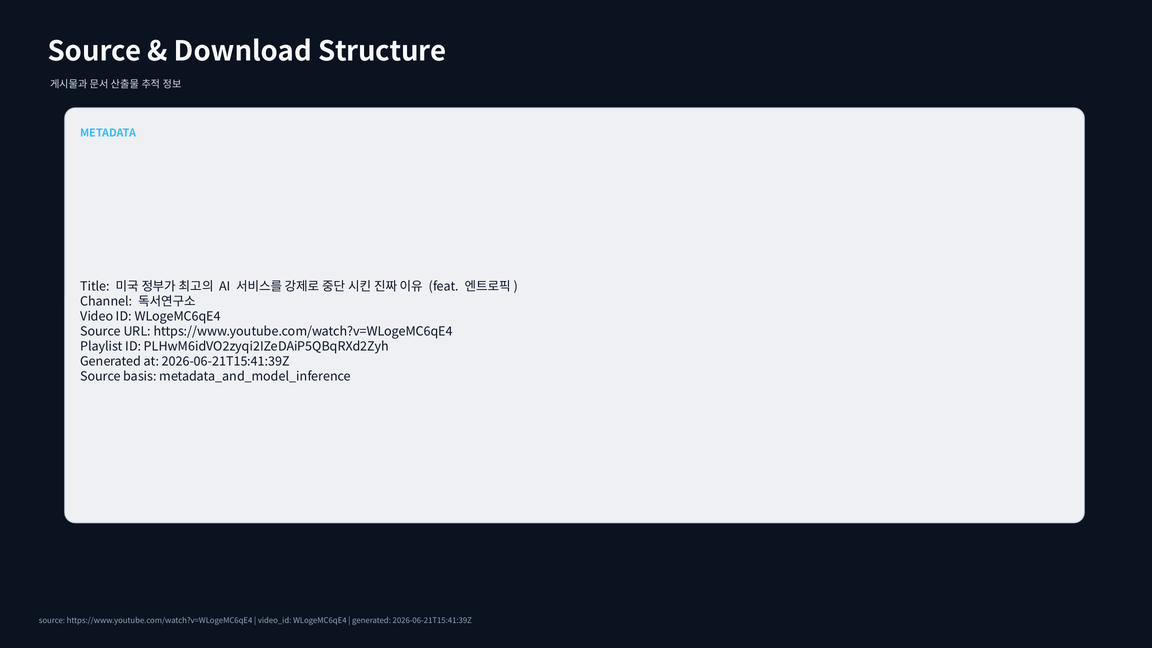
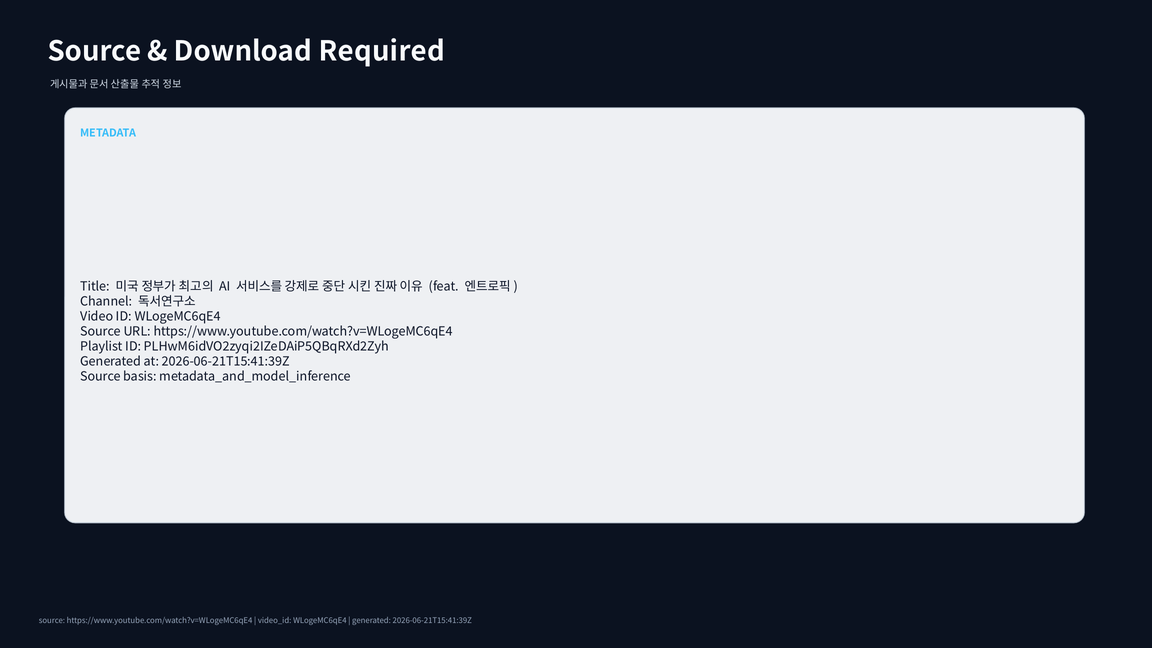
Structure: Structure -> Required
